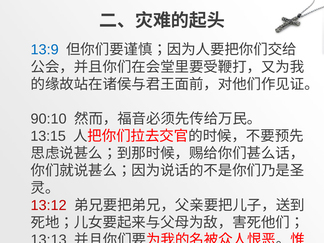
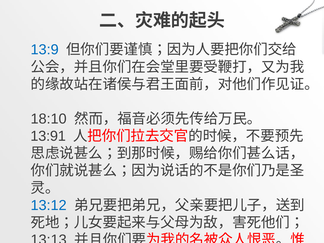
90:10: 90:10 -> 18:10
13:15: 13:15 -> 13:91
13:12 colour: red -> blue
